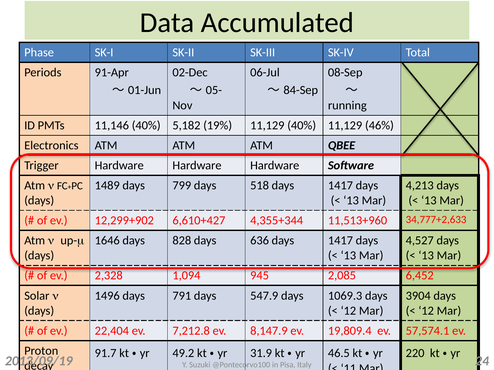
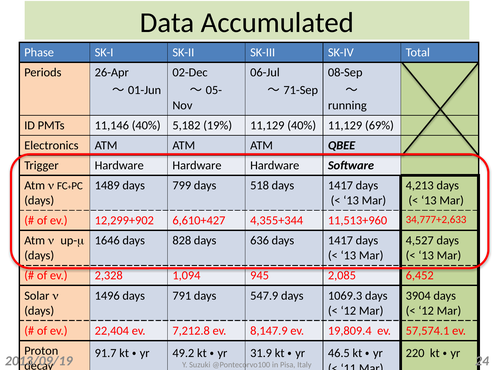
91-Apr: 91-Apr -> 26-Apr
84-Sep: 84-Sep -> 71-Sep
46%: 46% -> 69%
